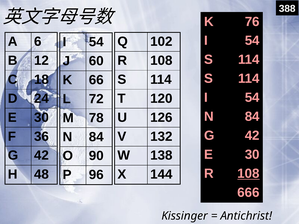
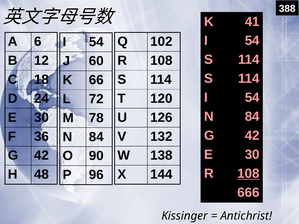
76: 76 -> 41
